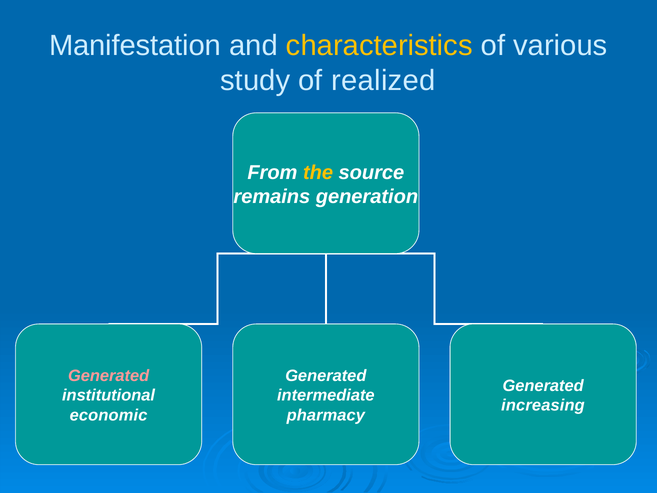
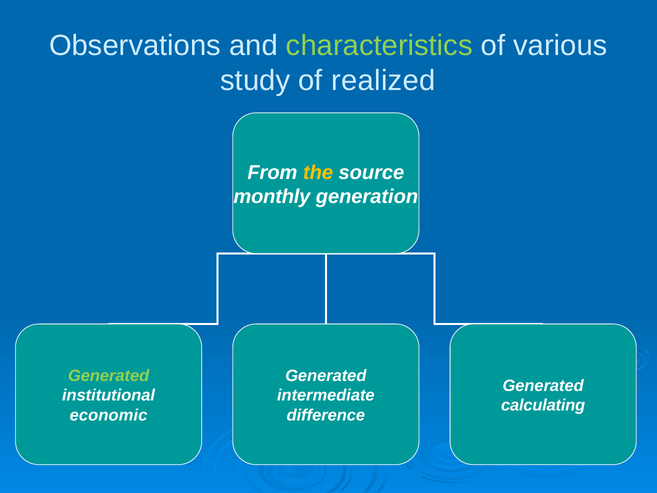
Manifestation: Manifestation -> Observations
characteristics colour: yellow -> light green
remains: remains -> monthly
Generated at (109, 376) colour: pink -> light green
increasing: increasing -> calculating
pharmacy: pharmacy -> difference
